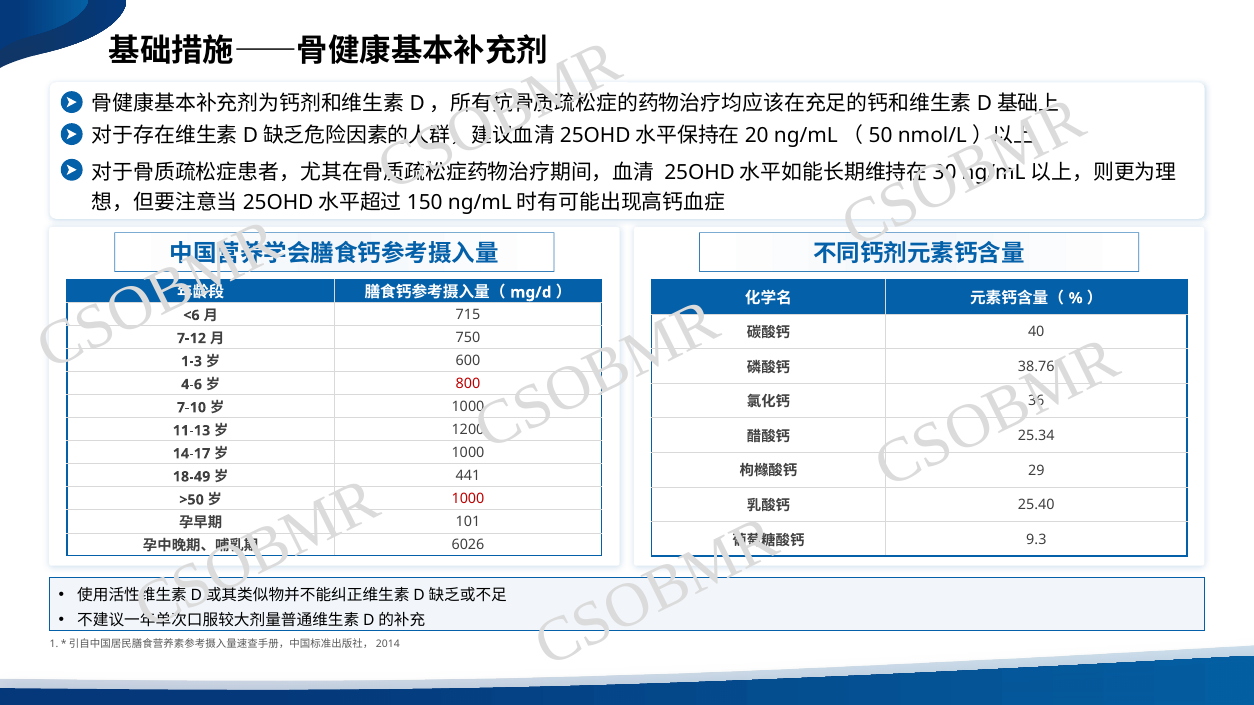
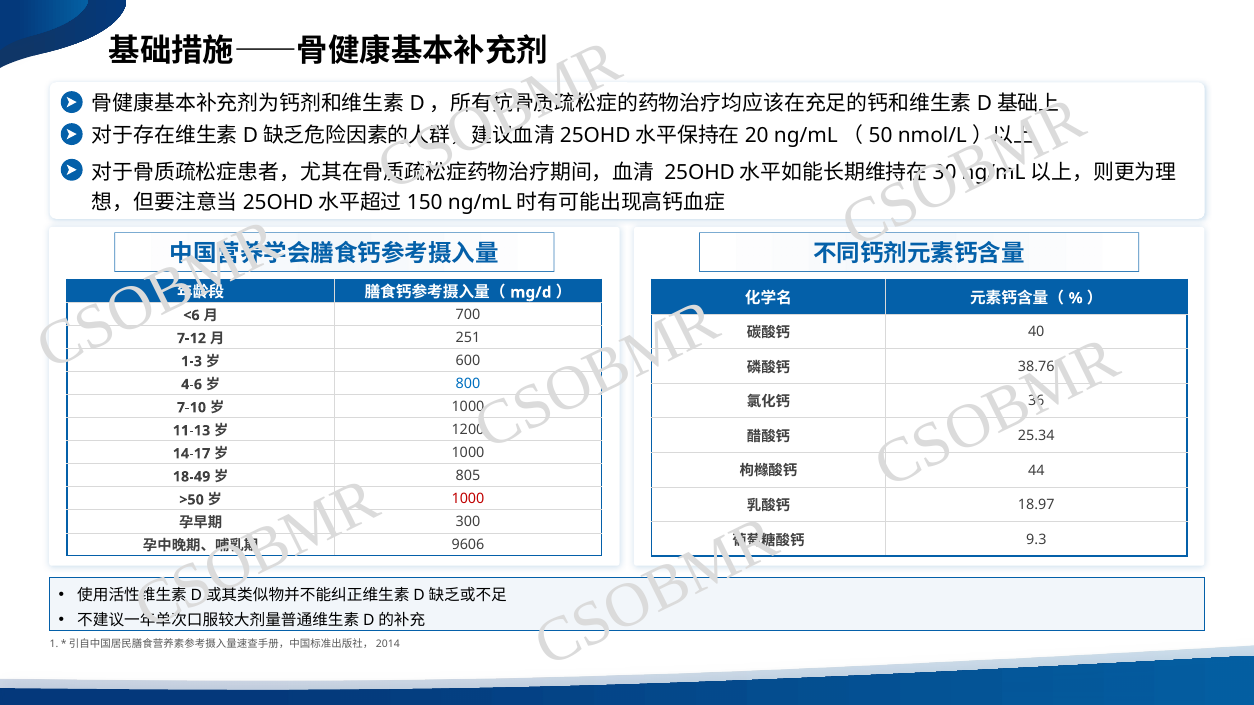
715: 715 -> 700
750: 750 -> 251
800 colour: red -> blue
29: 29 -> 44
441: 441 -> 805
25.40: 25.40 -> 18.97
101: 101 -> 300
6026: 6026 -> 9606
